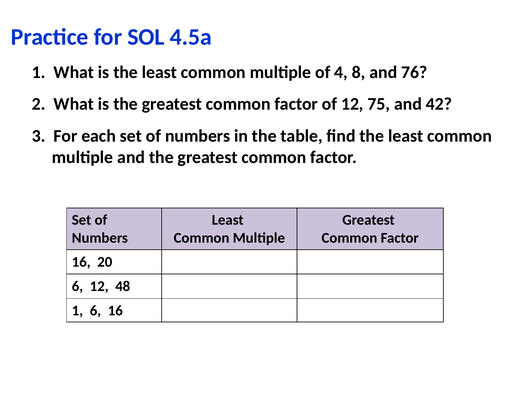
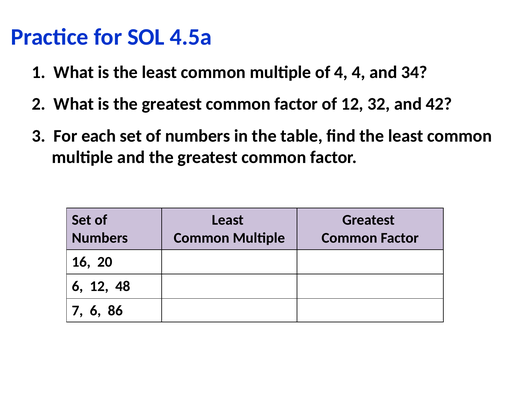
4 8: 8 -> 4
76: 76 -> 34
75: 75 -> 32
1 at (77, 310): 1 -> 7
6 16: 16 -> 86
